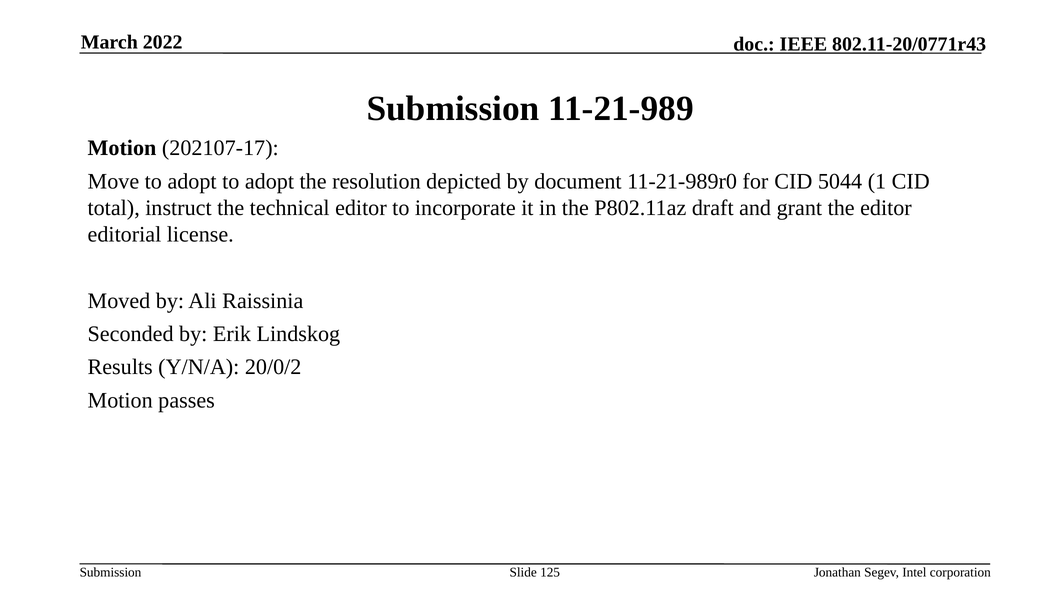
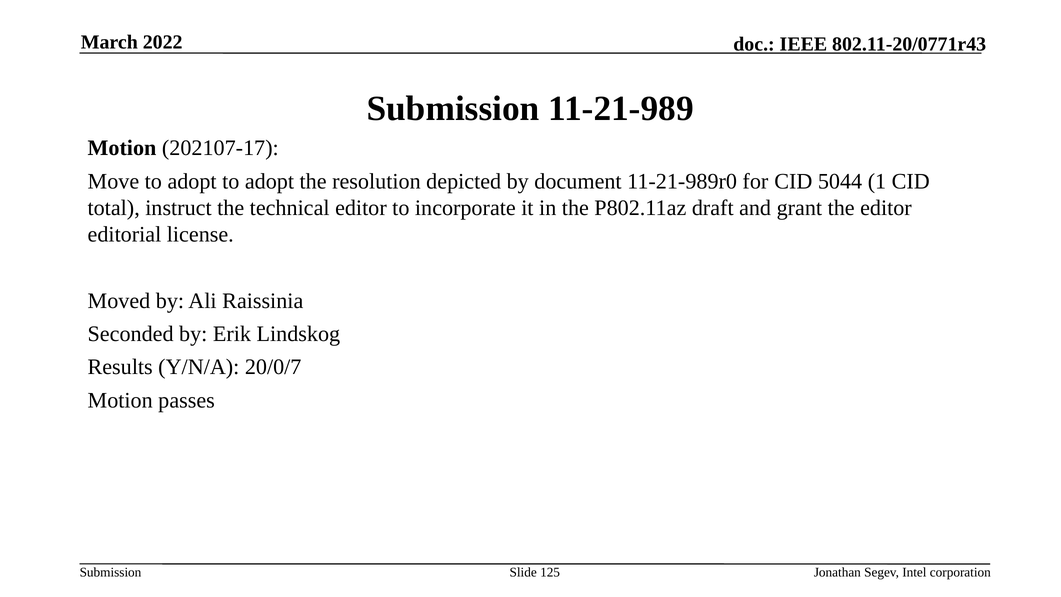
20/0/2: 20/0/2 -> 20/0/7
